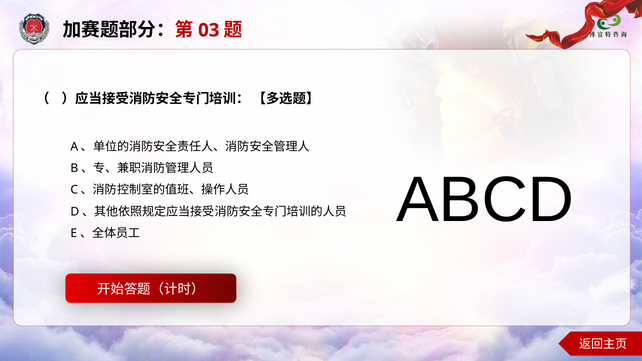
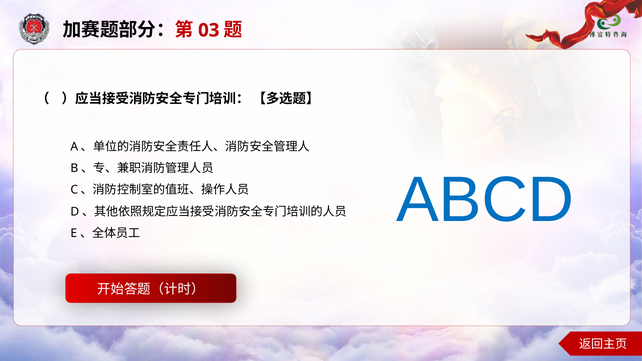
ABCD colour: black -> blue
